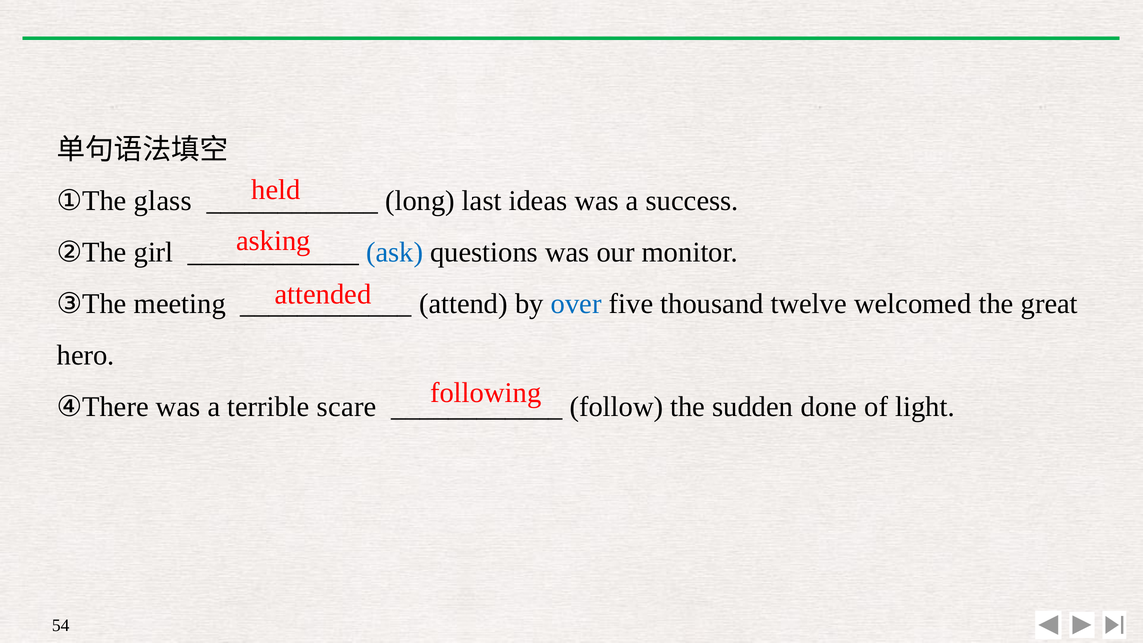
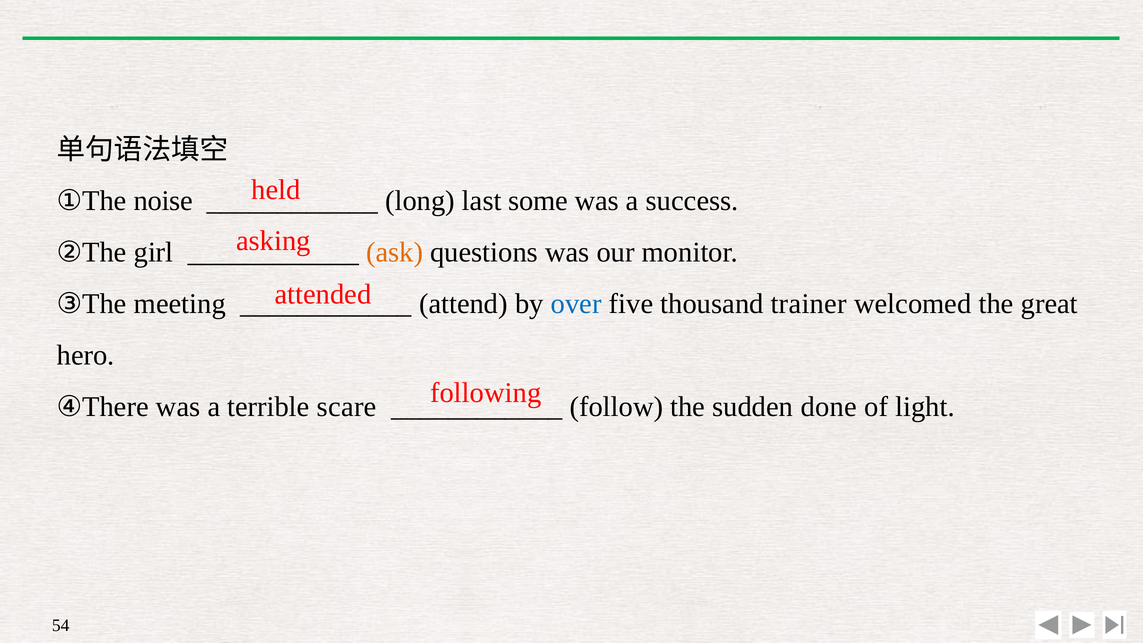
glass: glass -> noise
ideas: ideas -> some
ask colour: blue -> orange
twelve: twelve -> trainer
